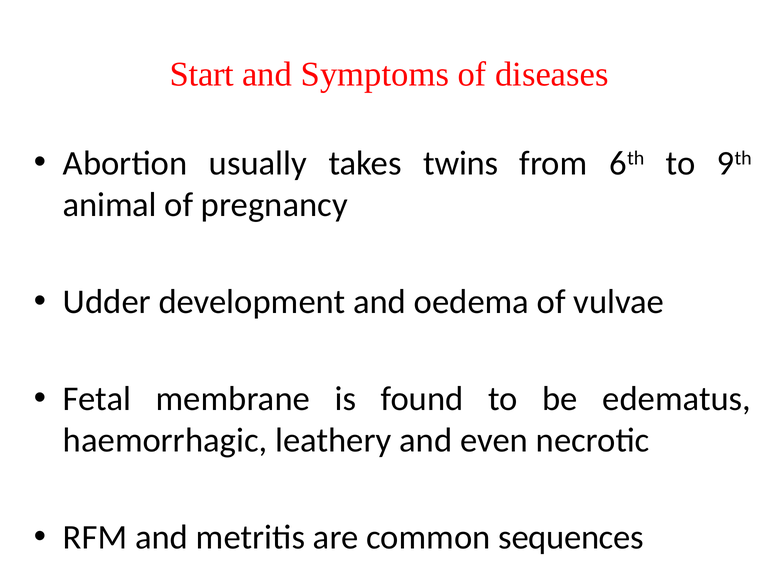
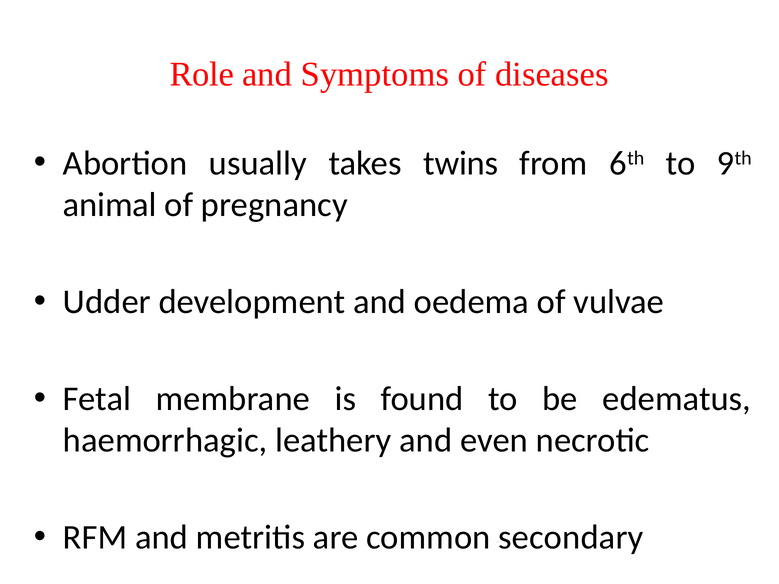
Start: Start -> Role
sequences: sequences -> secondary
